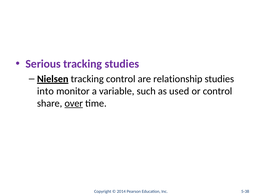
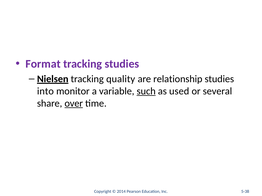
Serious: Serious -> Format
tracking control: control -> quality
such underline: none -> present
or control: control -> several
